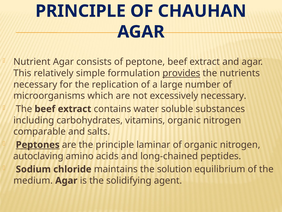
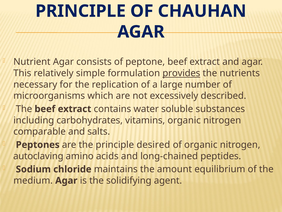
excessively necessary: necessary -> described
Peptones underline: present -> none
laminar: laminar -> desired
solution: solution -> amount
